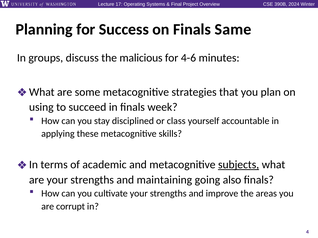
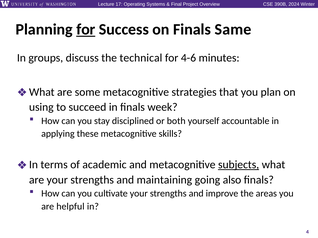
for at (86, 30) underline: none -> present
malicious: malicious -> technical
class: class -> both
corrupt: corrupt -> helpful
